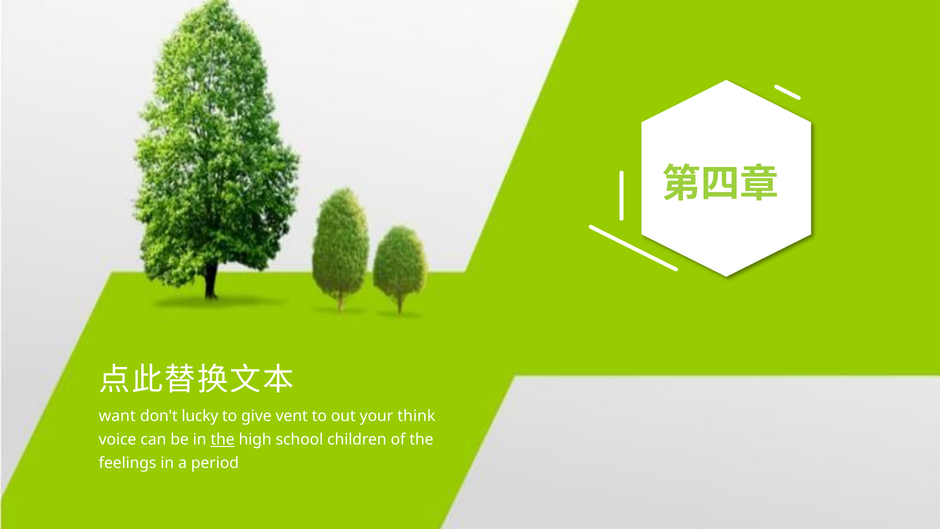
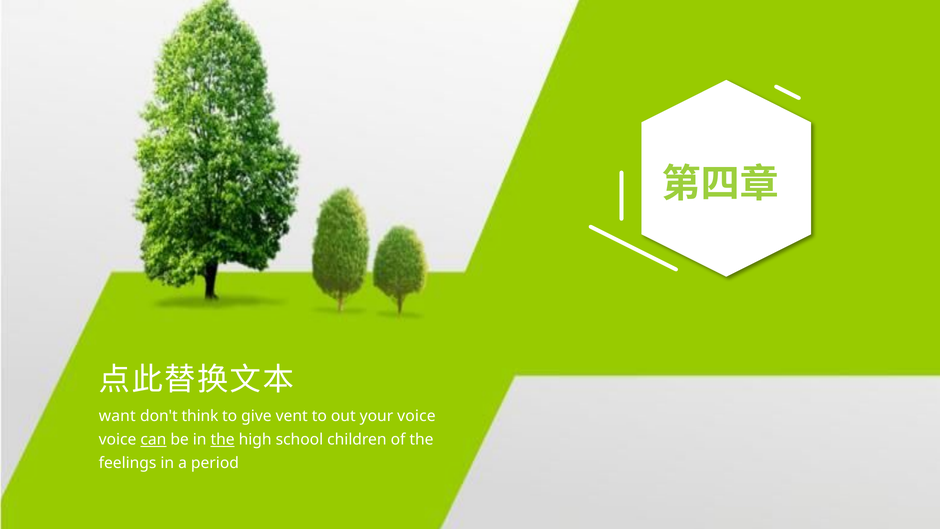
lucky: lucky -> think
your think: think -> voice
can underline: none -> present
